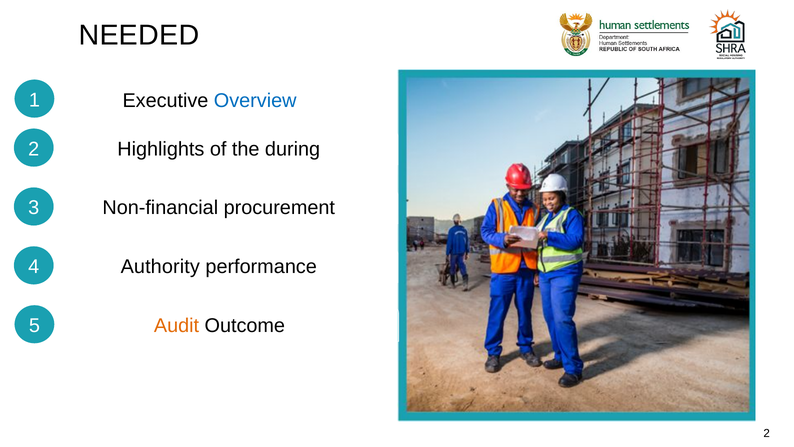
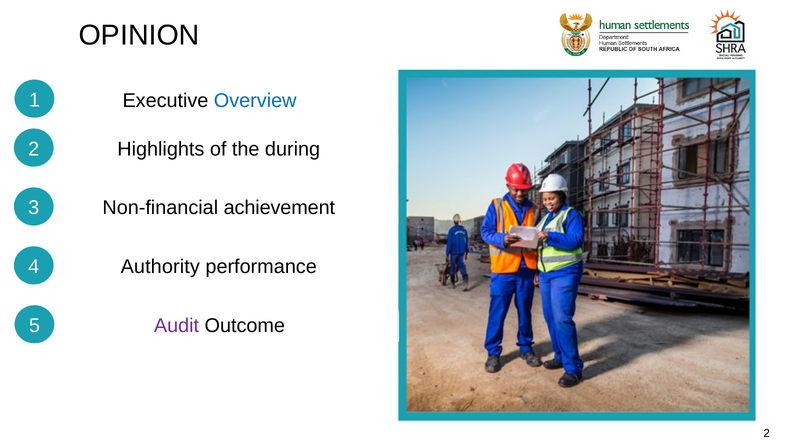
NEEDED: NEEDED -> OPINION
procurement: procurement -> achievement
Audit colour: orange -> purple
